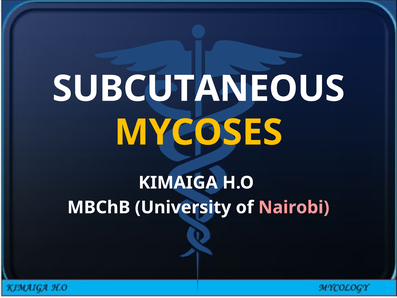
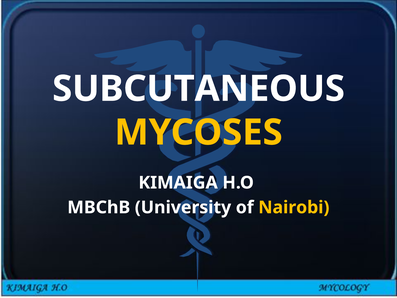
Nairobi colour: pink -> yellow
